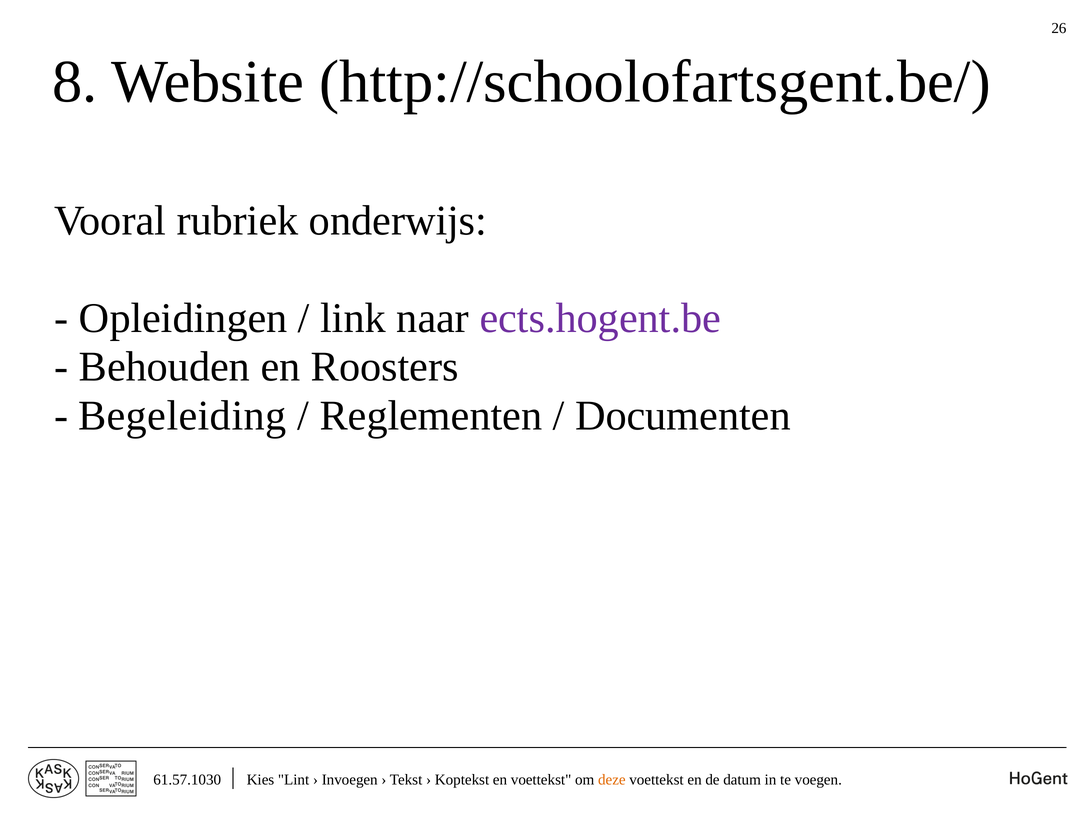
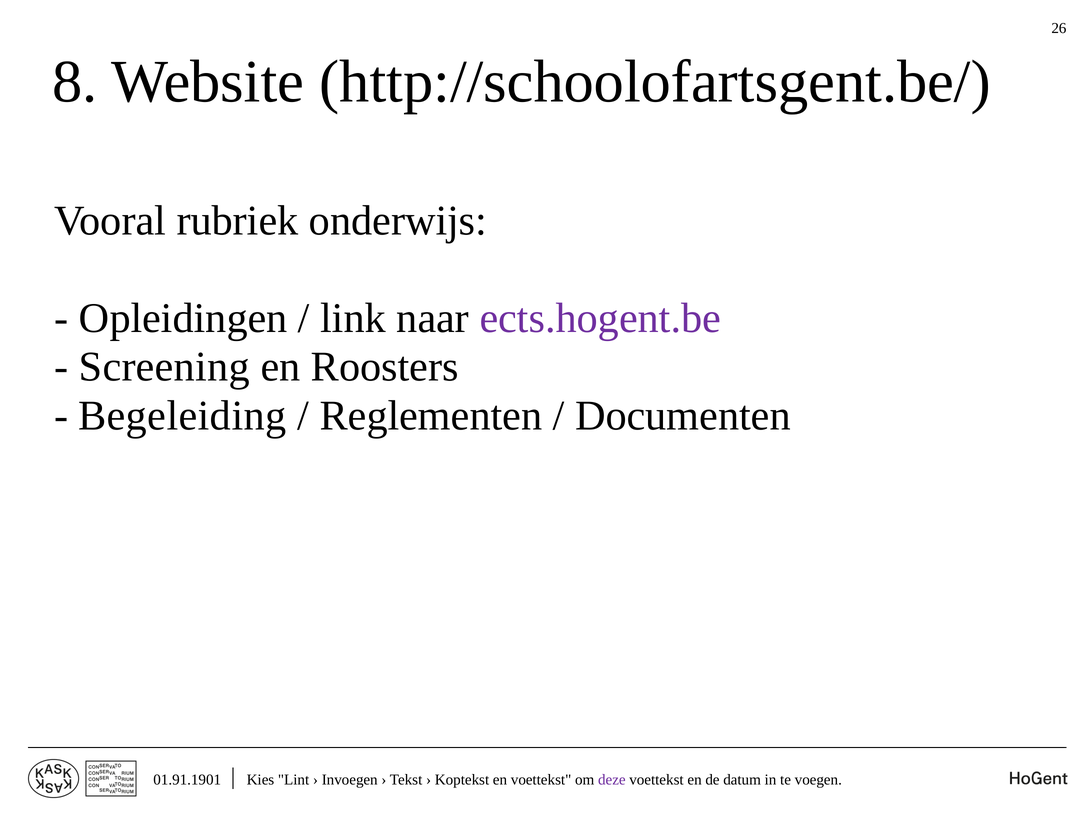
Behouden: Behouden -> Screening
61.57.1030: 61.57.1030 -> 01.91.1901
deze colour: orange -> purple
